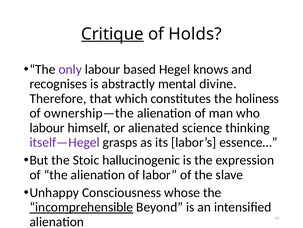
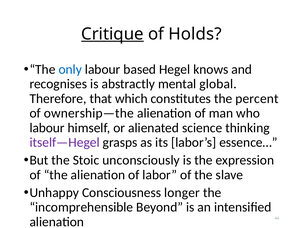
only colour: purple -> blue
divine: divine -> global
holiness: holiness -> percent
hallucinogenic: hallucinogenic -> unconsciously
whose: whose -> longer
incomprehensible underline: present -> none
